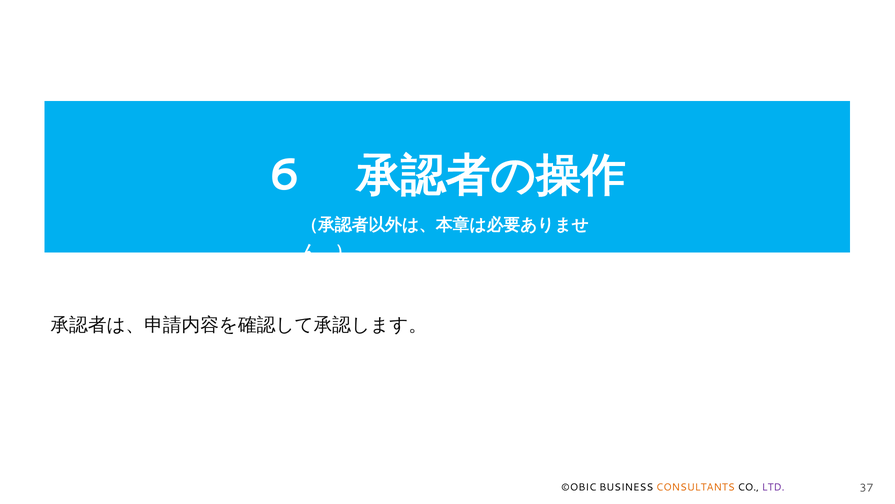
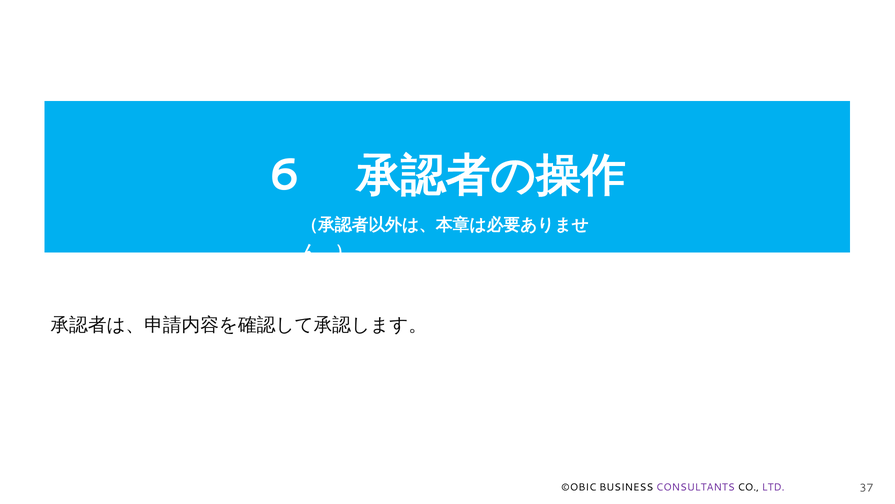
CONSULTANTS colour: orange -> purple
